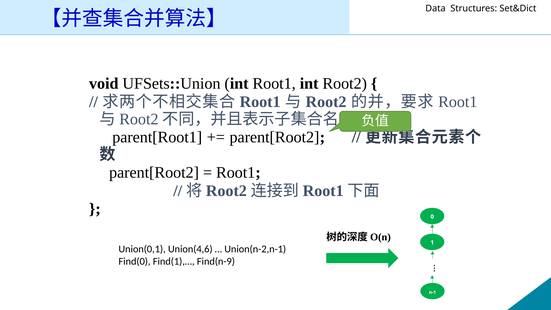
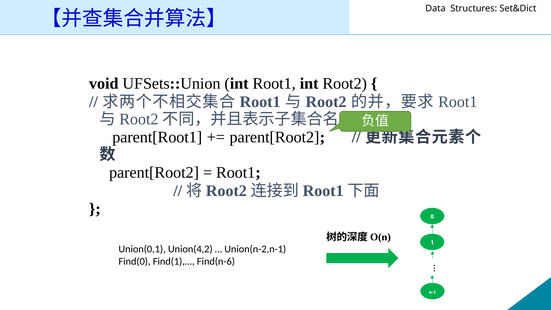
Union(4,6: Union(4,6 -> Union(4,2
Find(n-9: Find(n-9 -> Find(n-6
